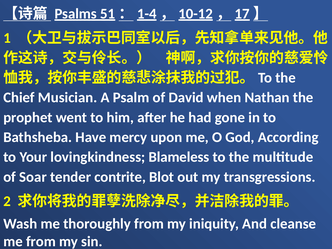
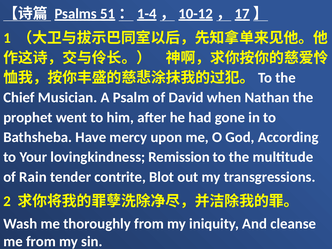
Blameless: Blameless -> Remission
Soar: Soar -> Rain
